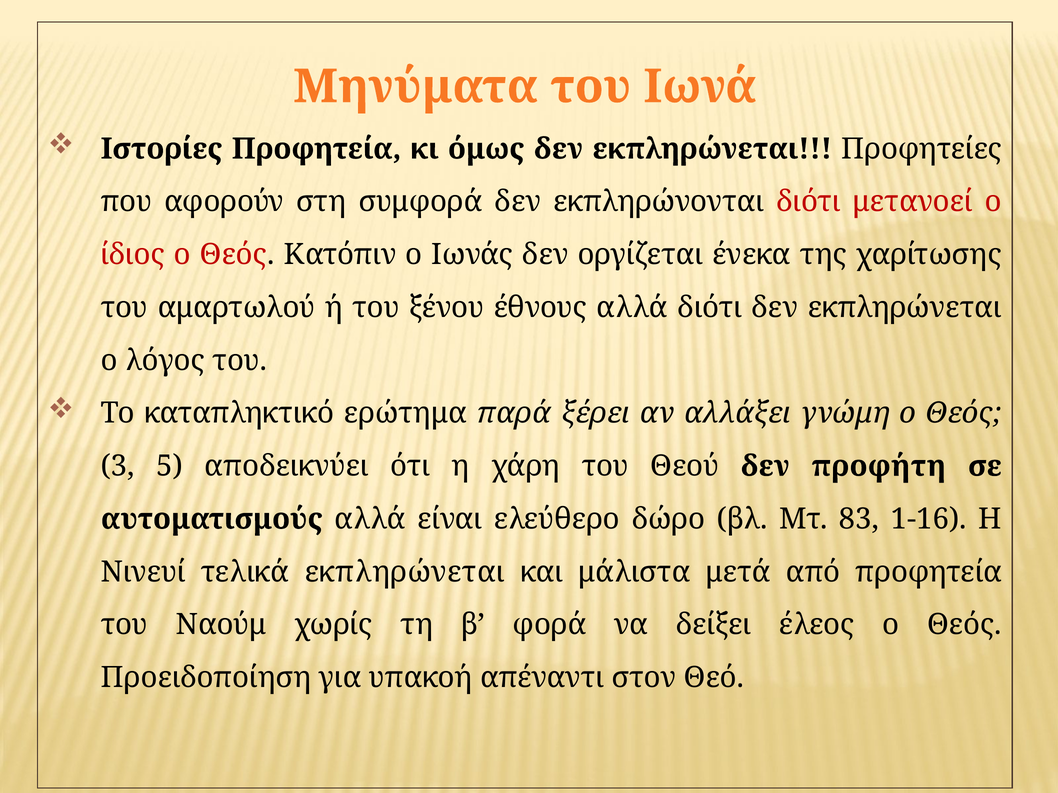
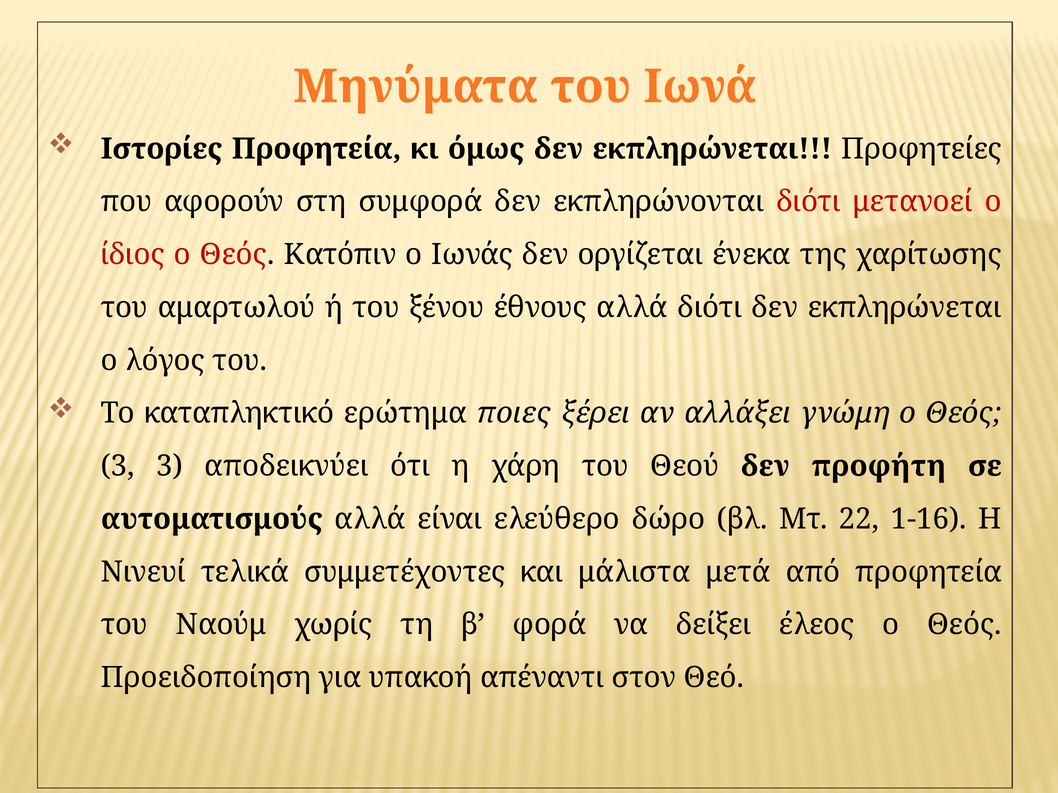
παρά: παρά -> ποιες
3 5: 5 -> 3
83: 83 -> 22
τελικά εκπληρώνεται: εκπληρώνεται -> συμμετέχοντες
